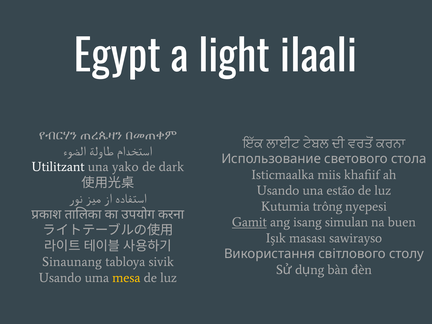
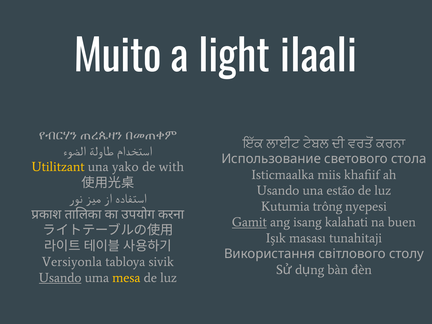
Egypt: Egypt -> Muito
Utilitzant colour: white -> yellow
dark: dark -> with
simulan: simulan -> kalahati
sawirayso: sawirayso -> tunahitaji
Sinaunang: Sinaunang -> Versiyonla
Usando at (60, 278) underline: none -> present
